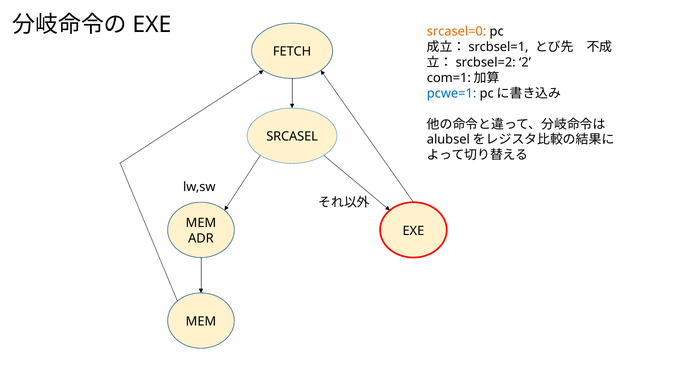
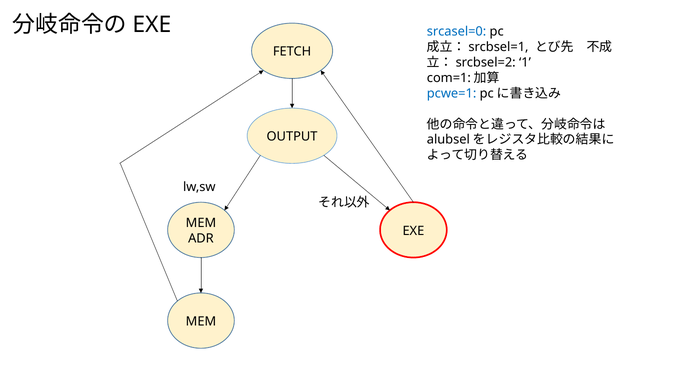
srcasel=0 colour: orange -> blue
2: 2 -> 1
SRCASEL: SRCASEL -> OUTPUT
